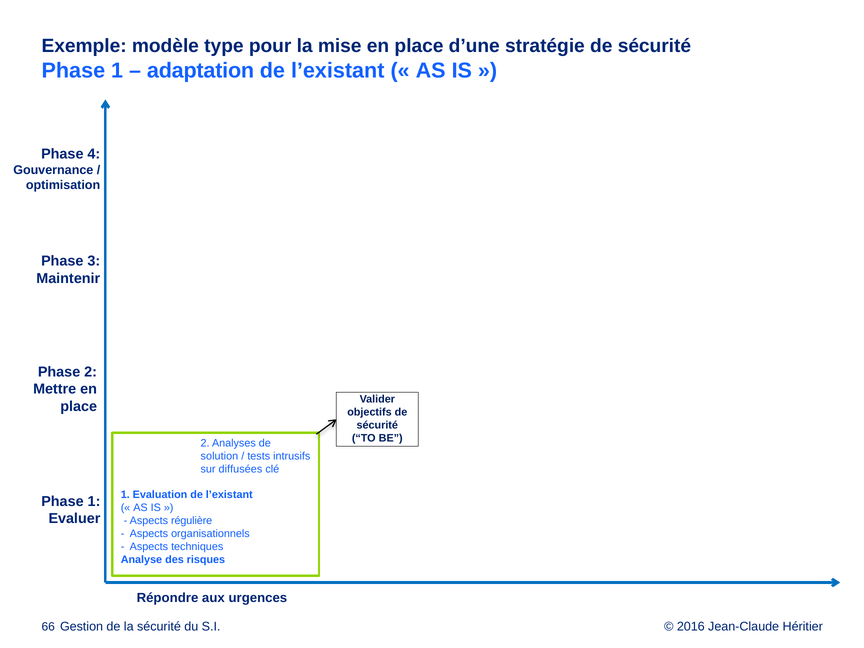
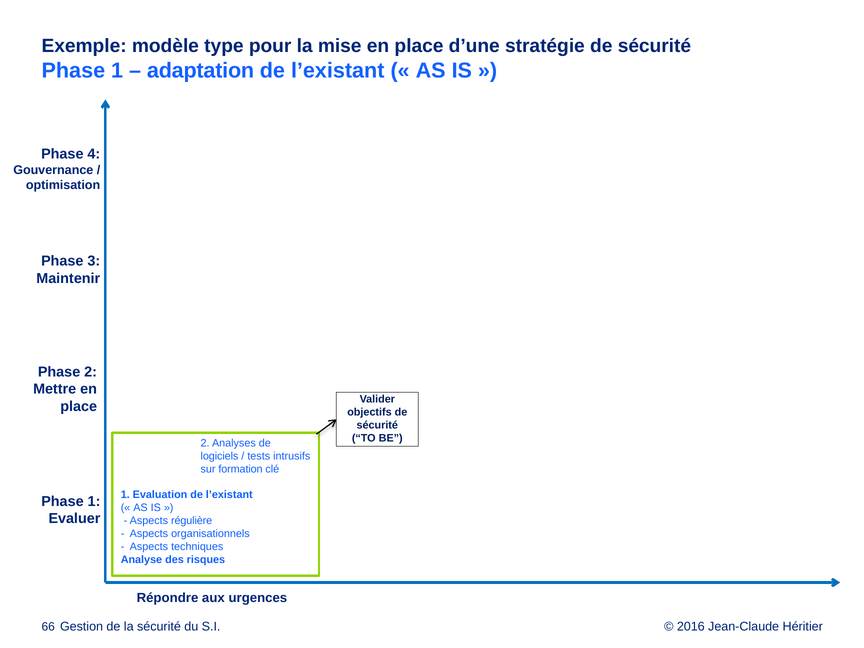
solution: solution -> logiciels
diffusées: diffusées -> formation
